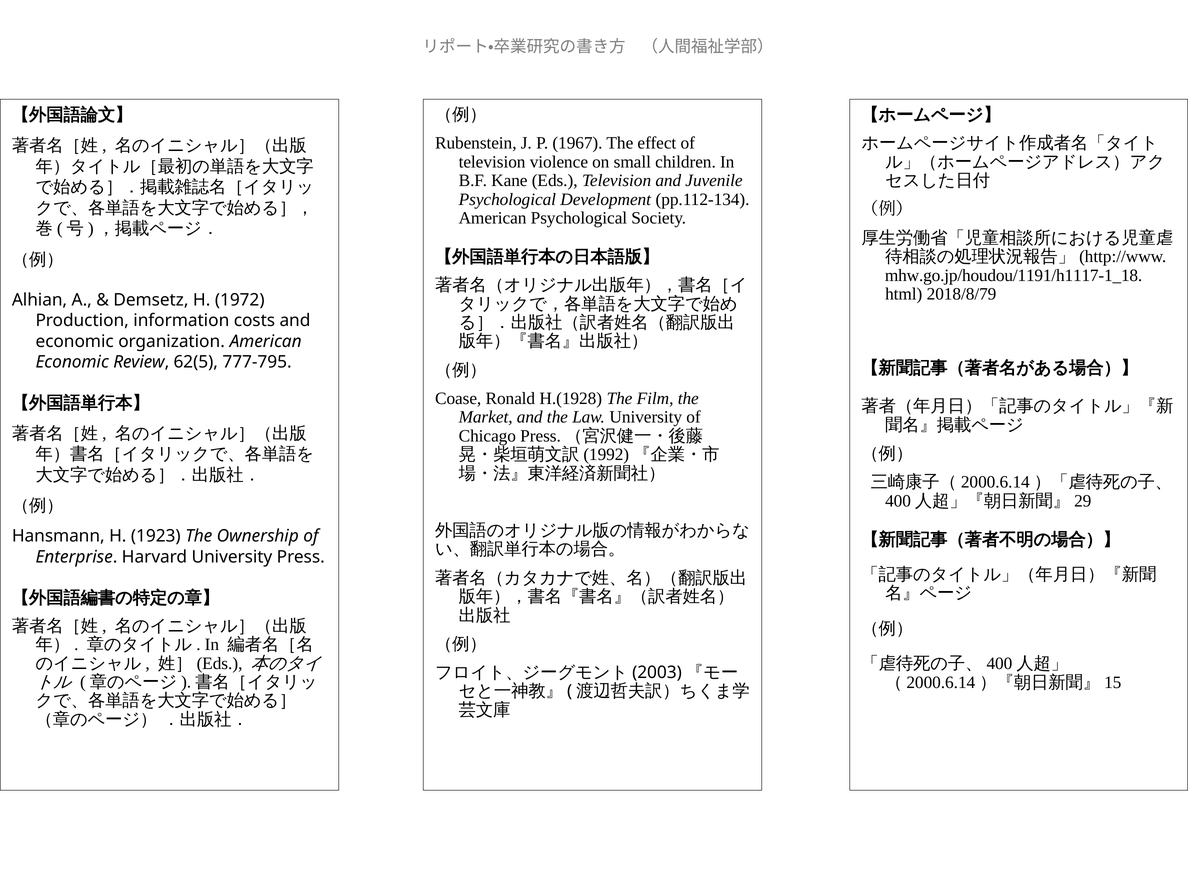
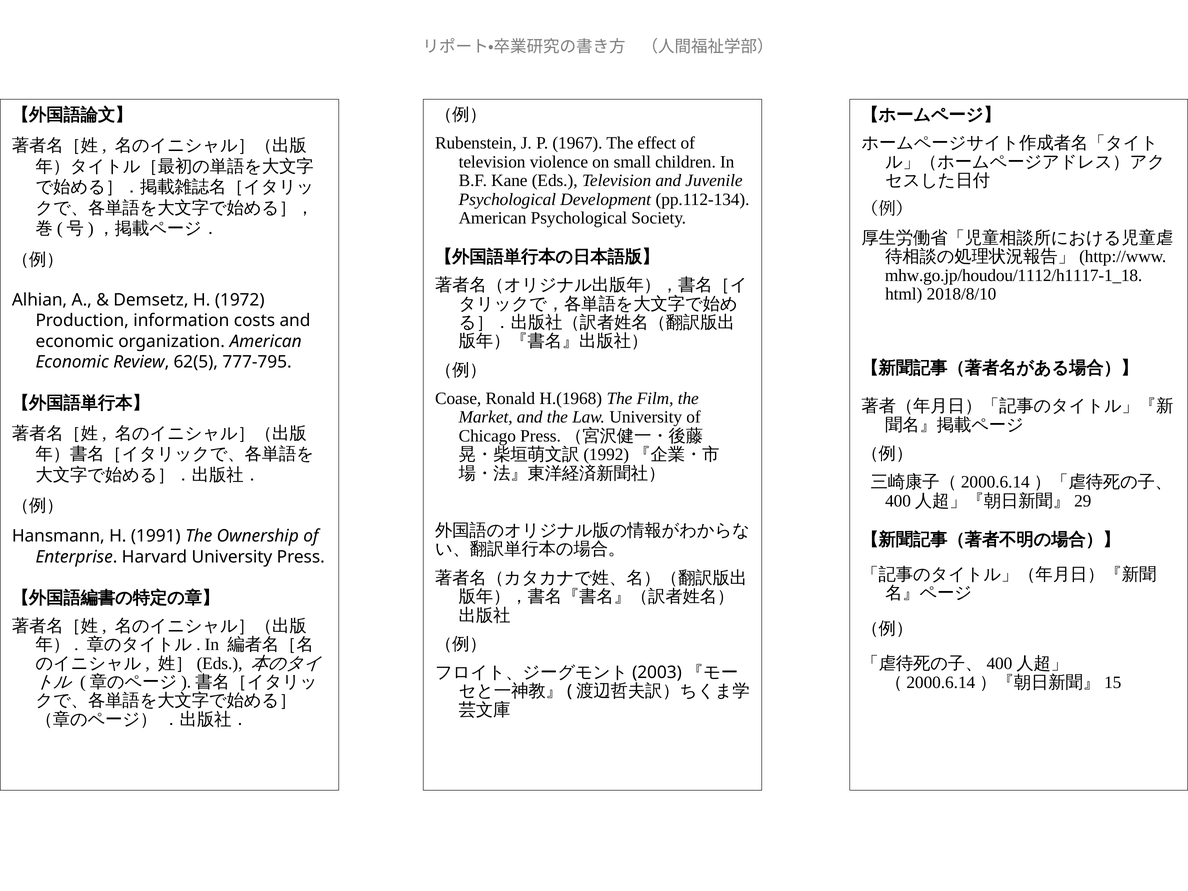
mhw.go.jp/houdou/1191/h1117-1_18: mhw.go.jp/houdou/1191/h1117-1_18 -> mhw.go.jp/houdou/1112/h1117-1_18
2018/8/79: 2018/8/79 -> 2018/8/10
H.(1928: H.(1928 -> H.(1968
1923: 1923 -> 1991
